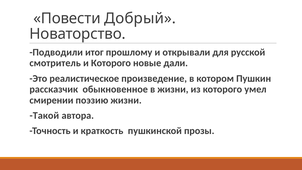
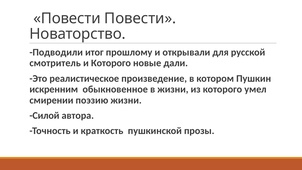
Повести Добрый: Добрый -> Повести
рассказчик: рассказчик -> искренним
Такой: Такой -> Силой
